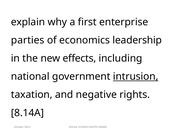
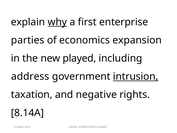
why underline: none -> present
leadership: leadership -> expansion
effects: effects -> played
national: national -> address
